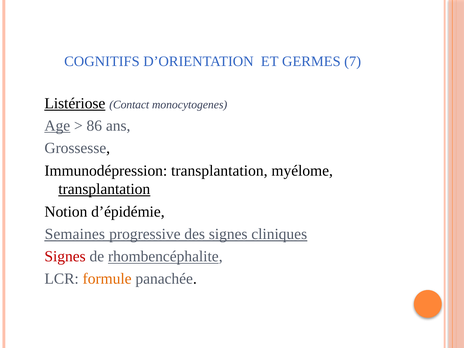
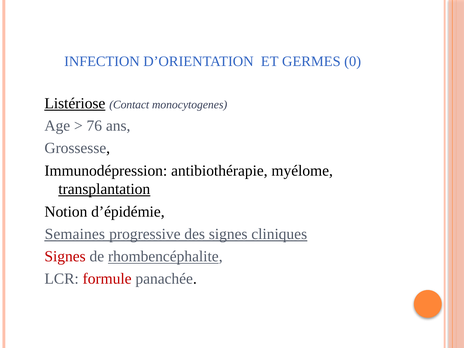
COGNITIFS: COGNITIFS -> INFECTION
7: 7 -> 0
Age underline: present -> none
86: 86 -> 76
Immunodépression transplantation: transplantation -> antibiothérapie
formule colour: orange -> red
